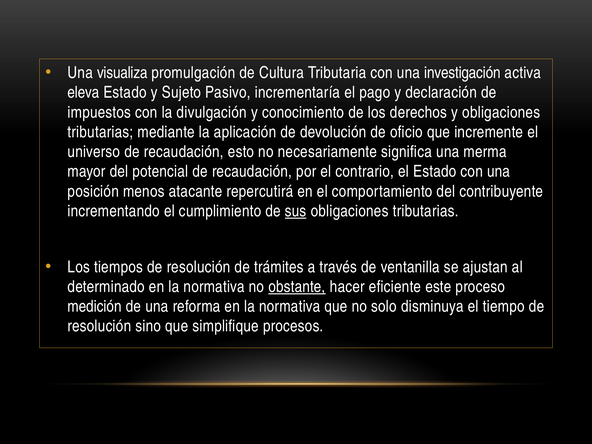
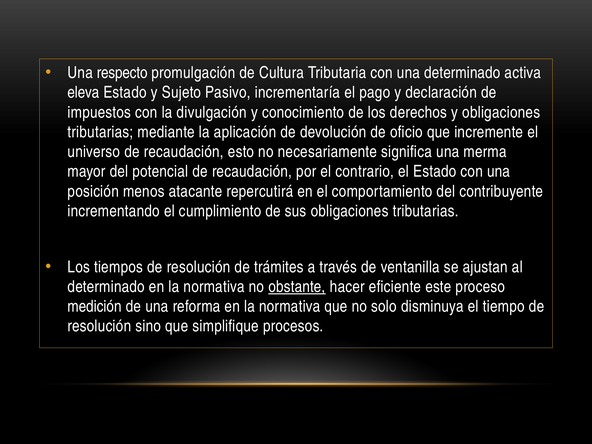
visualiza: visualiza -> respecto
una investigación: investigación -> determinado
sus underline: present -> none
